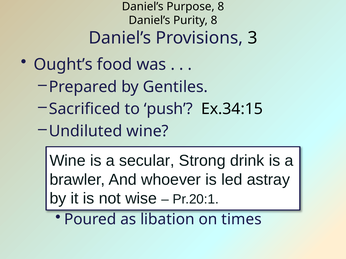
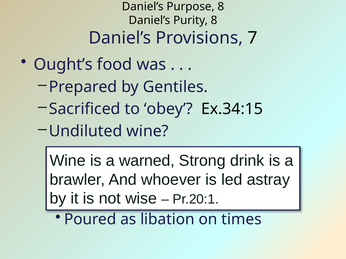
3: 3 -> 7
push: push -> obey
secular: secular -> warned
